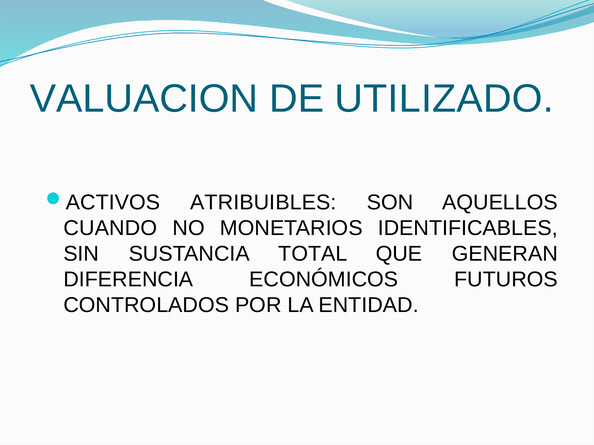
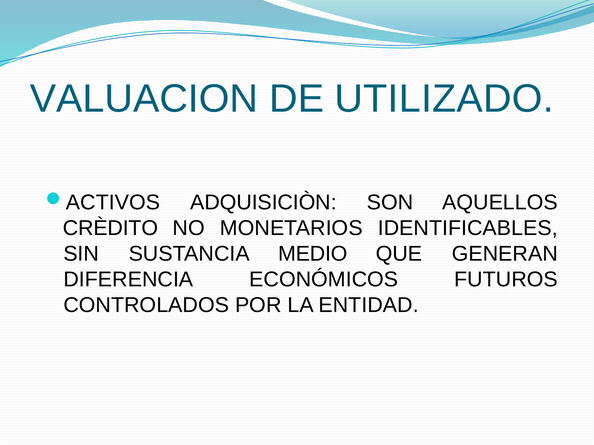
ATRIBUIBLES: ATRIBUIBLES -> ADQUISICIÒN
CUANDO: CUANDO -> CRÈDITO
TOTAL: TOTAL -> MEDIO
